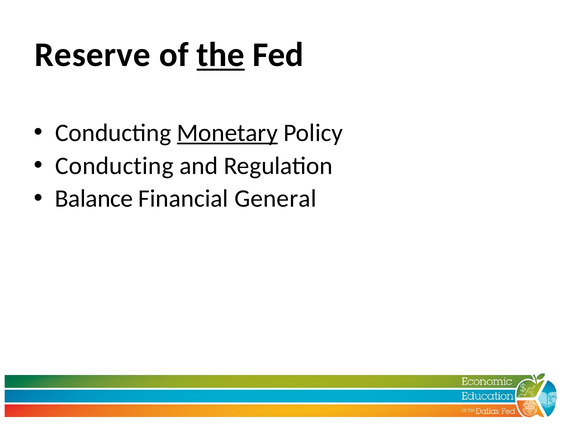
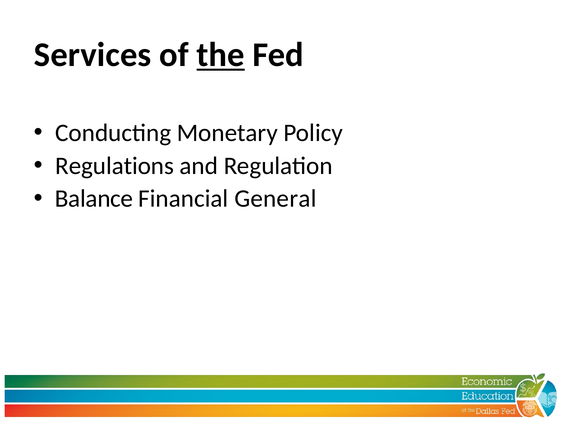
Reserve: Reserve -> Services
Monetary underline: present -> none
Conducting at (114, 166): Conducting -> Regulations
